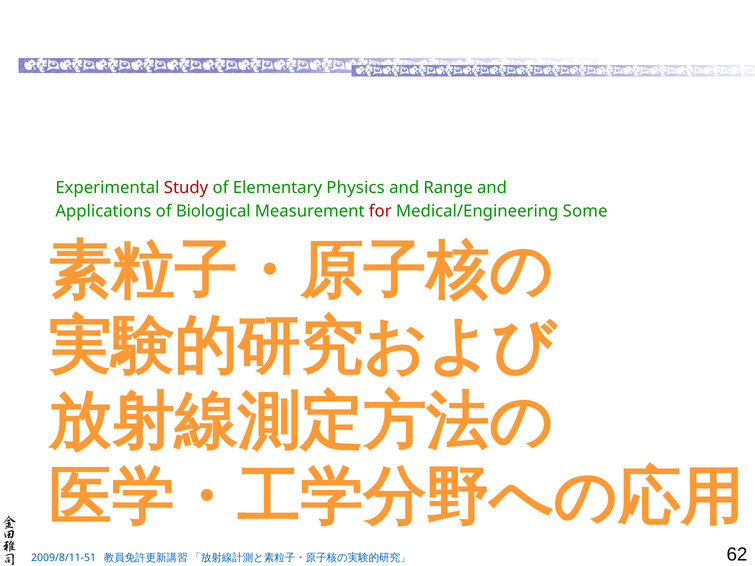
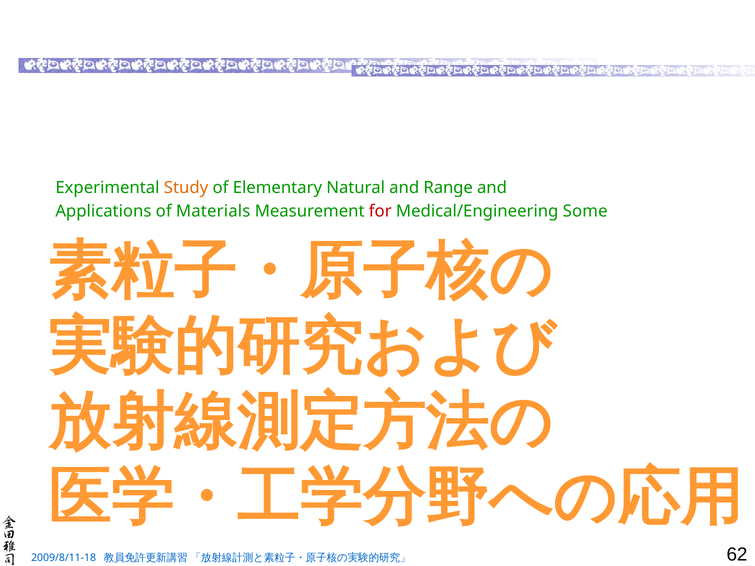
Study colour: red -> orange
Physics: Physics -> Natural
Biological: Biological -> Materials
2009/8/11-51: 2009/8/11-51 -> 2009/8/11-18
